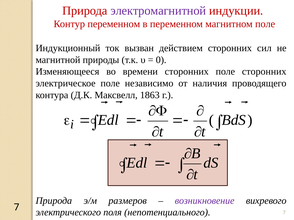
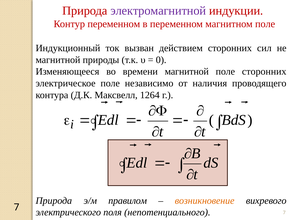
времени сторонних: сторонних -> магнитной
1863: 1863 -> 1264
размеров: размеров -> правилом
возникновение colour: purple -> orange
